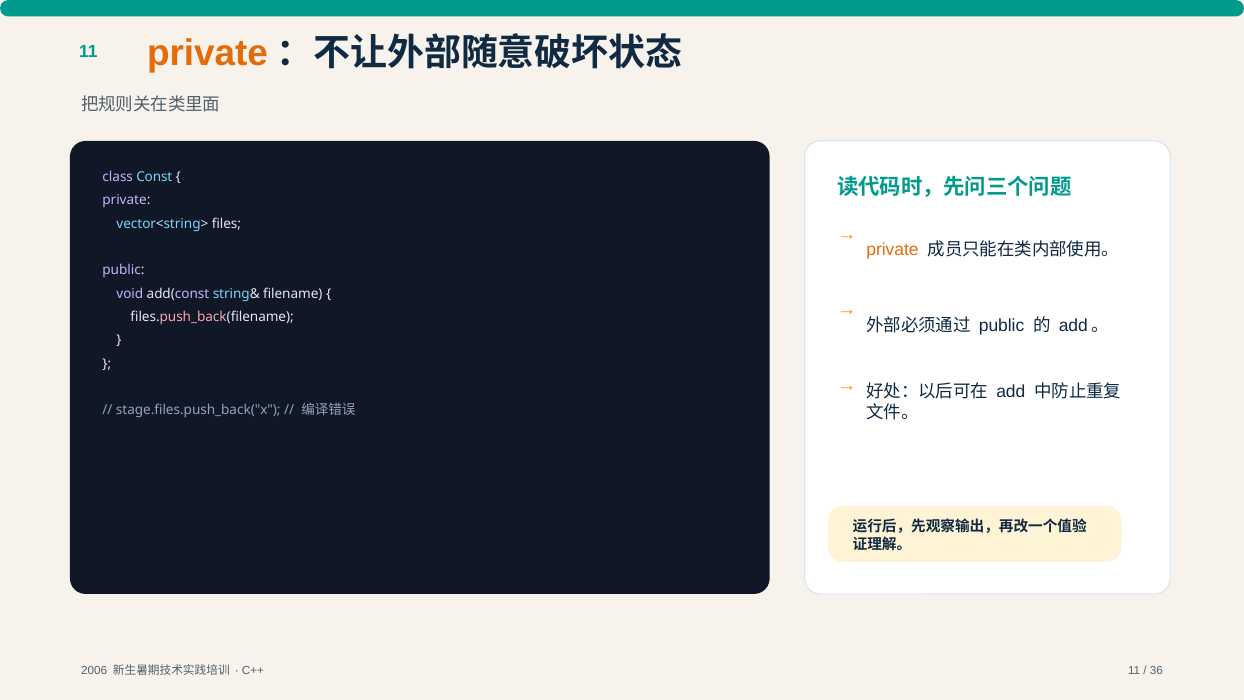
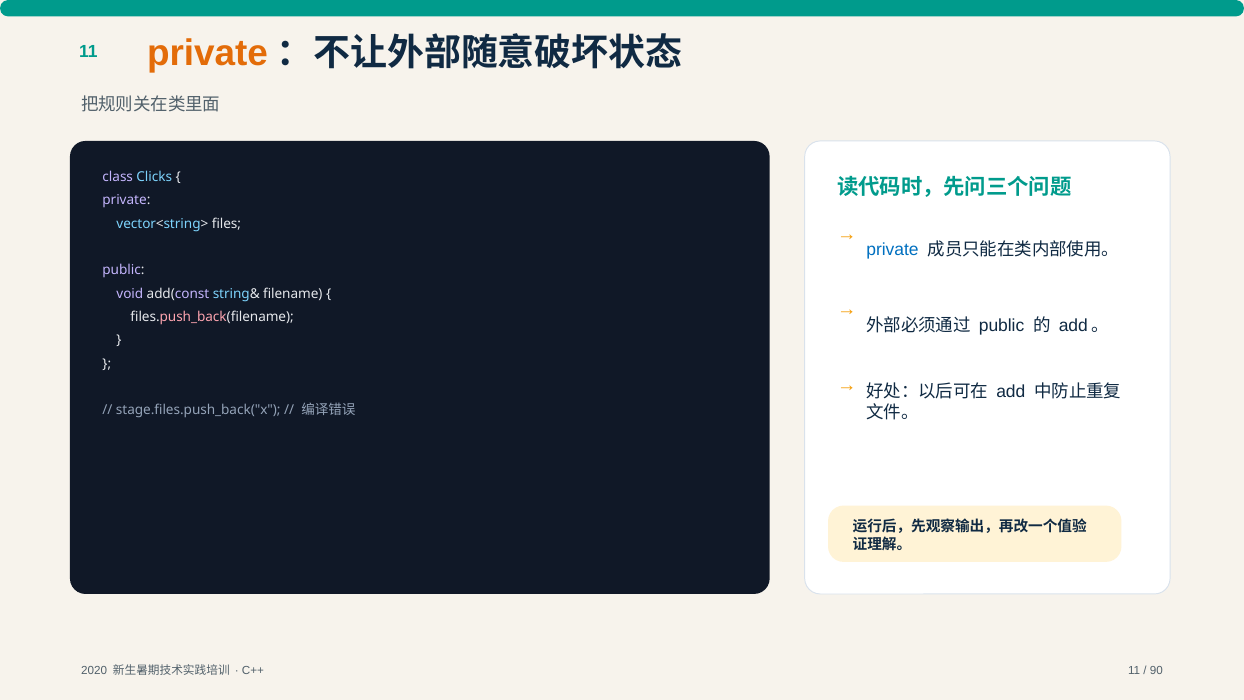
Const: Const -> Clicks
private at (892, 250) colour: orange -> blue
2006: 2006 -> 2020
36: 36 -> 90
